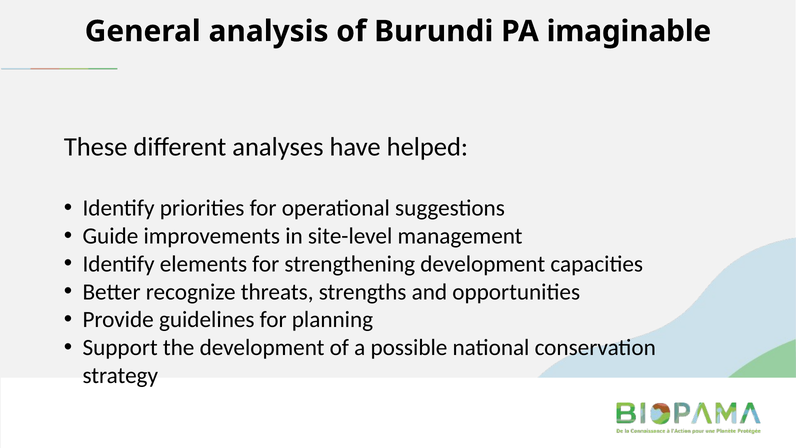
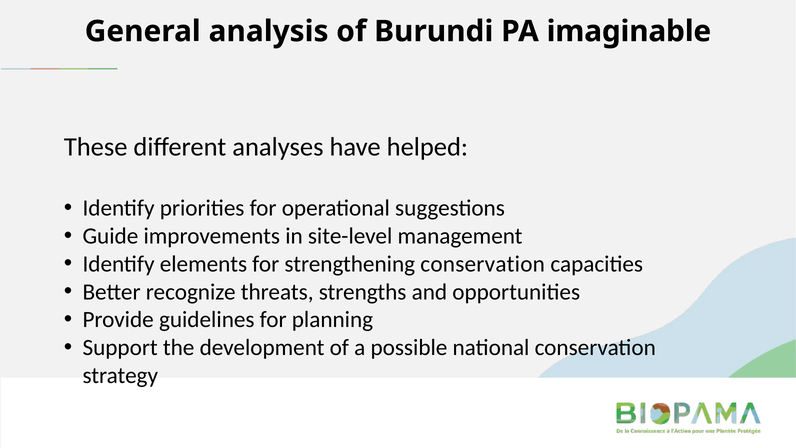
strengthening development: development -> conservation
